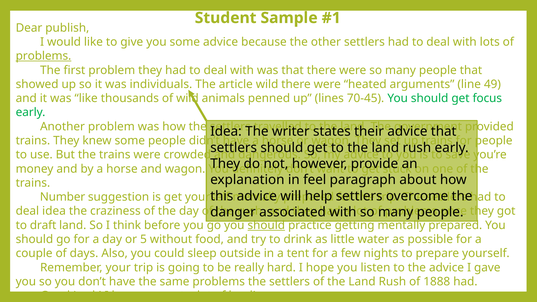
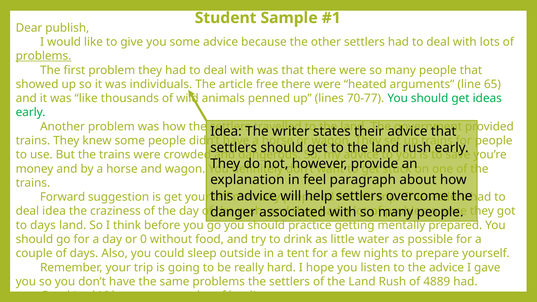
article wild: wild -> free
49: 49 -> 65
70-45: 70-45 -> 70-77
focus: focus -> ideas
Number: Number -> Forward
to draft: draft -> days
should at (266, 225) underline: present -> none
5: 5 -> 0
1888: 1888 -> 4889
